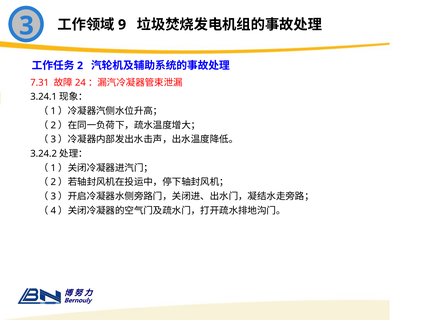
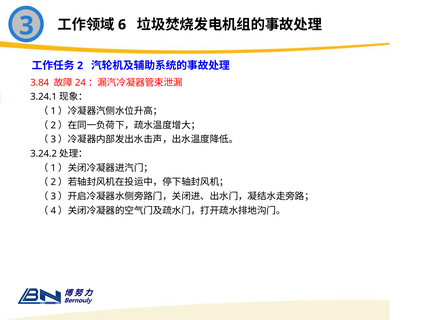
9: 9 -> 6
7.31: 7.31 -> 3.84
